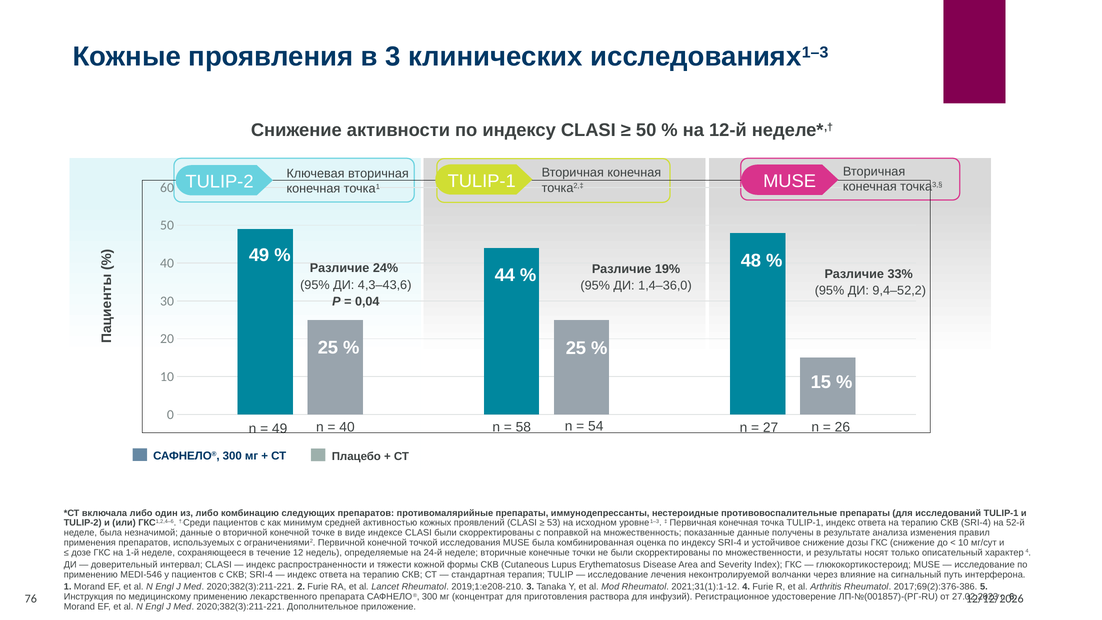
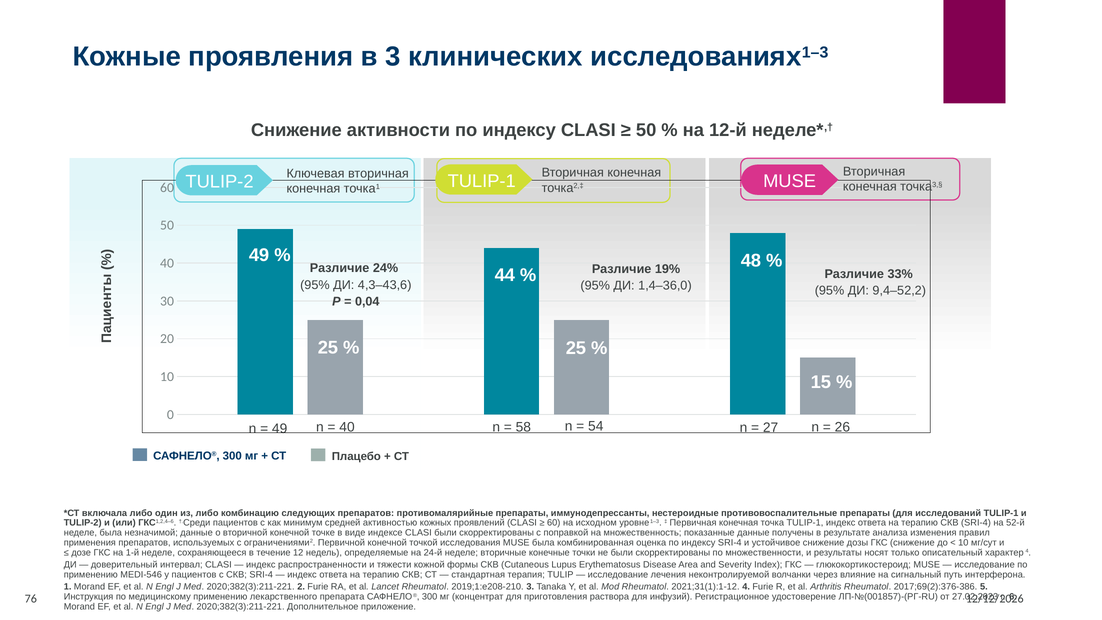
53 at (554, 523): 53 -> 60
